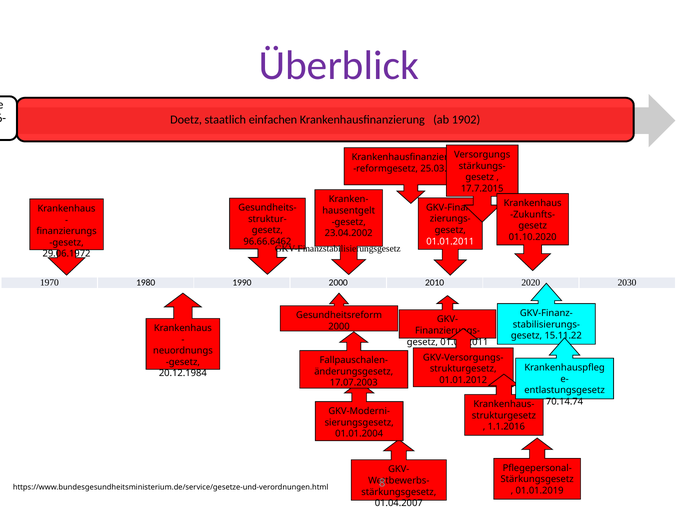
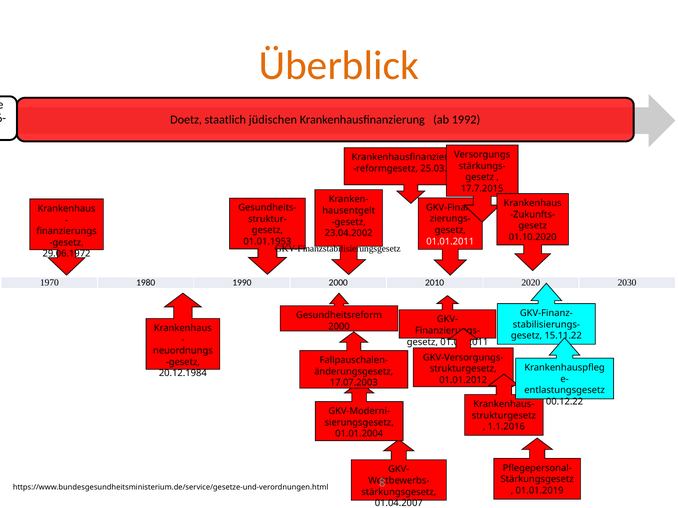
Überblick colour: purple -> orange
einfachen: einfachen -> jüdischen
1902: 1902 -> 1992
96.66.6462: 96.66.6462 -> 01.01.1953
70.14.74: 70.14.74 -> 00.12.22
